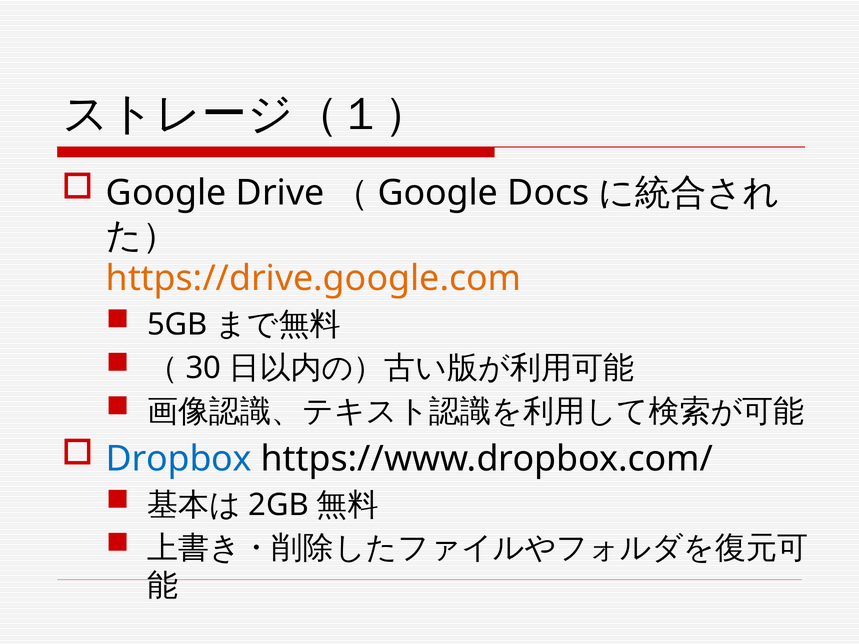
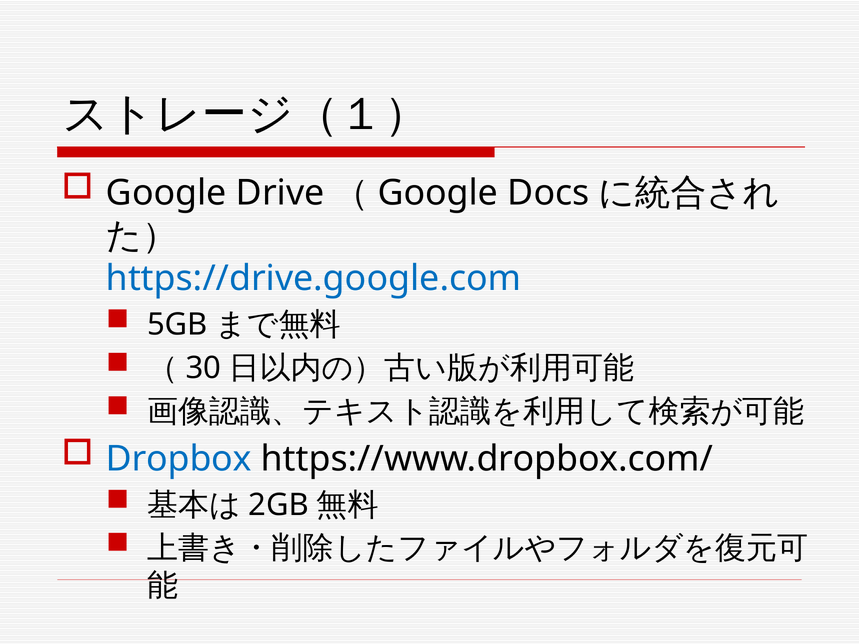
https://drive.google.com colour: orange -> blue
